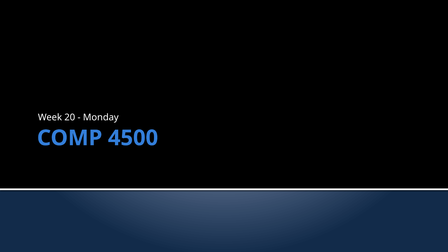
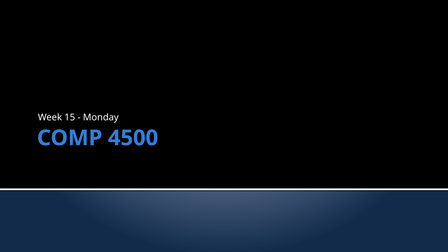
20: 20 -> 15
